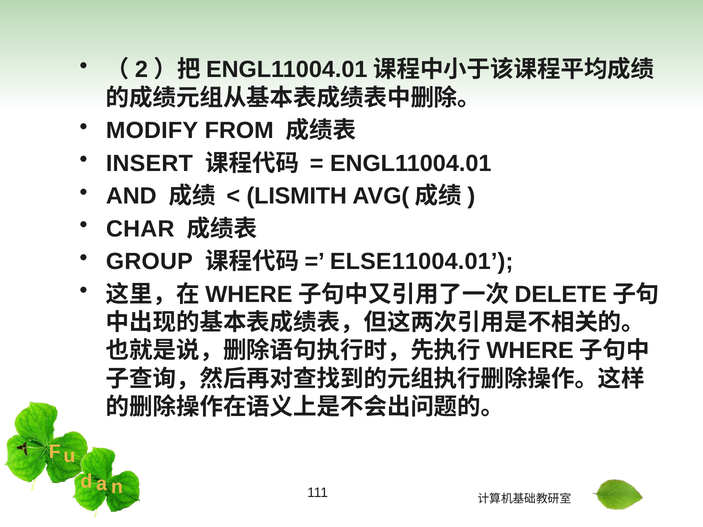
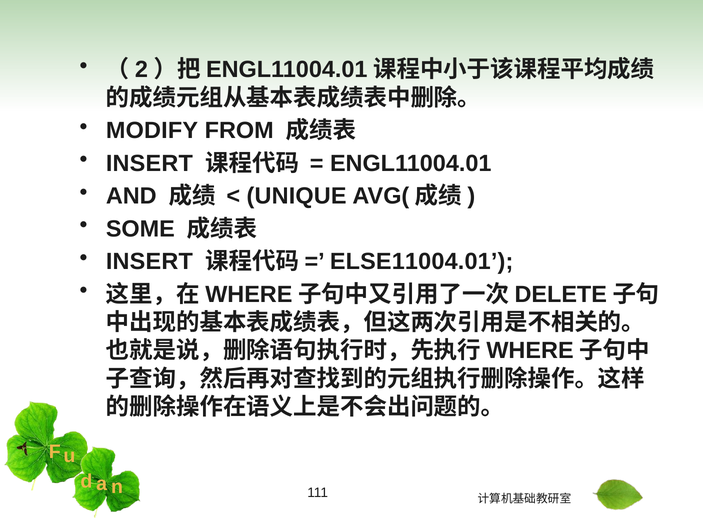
LISMITH: LISMITH -> UNIQUE
CHAR: CHAR -> SOME
GROUP at (149, 262): GROUP -> INSERT
